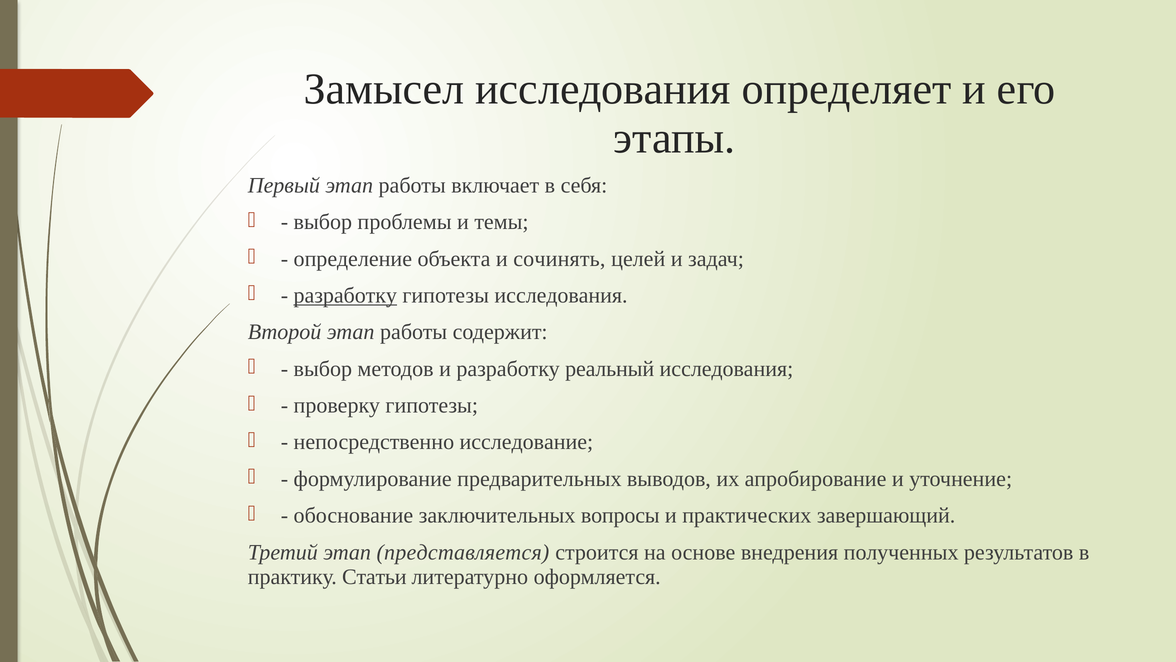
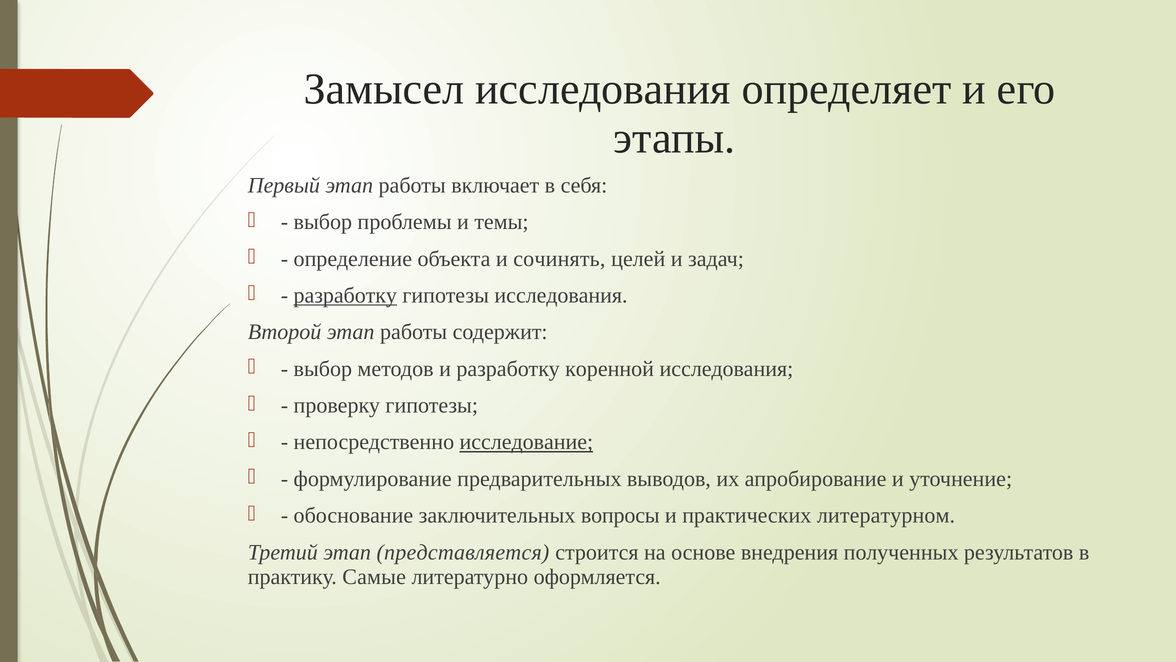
реальный: реальный -> коренной
исследование underline: none -> present
завершающий: завершающий -> литературном
Статьи: Статьи -> Самые
